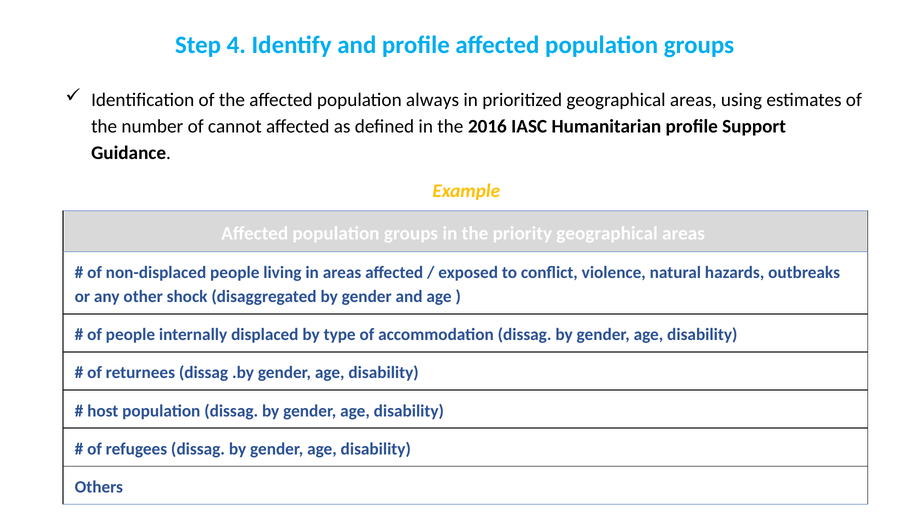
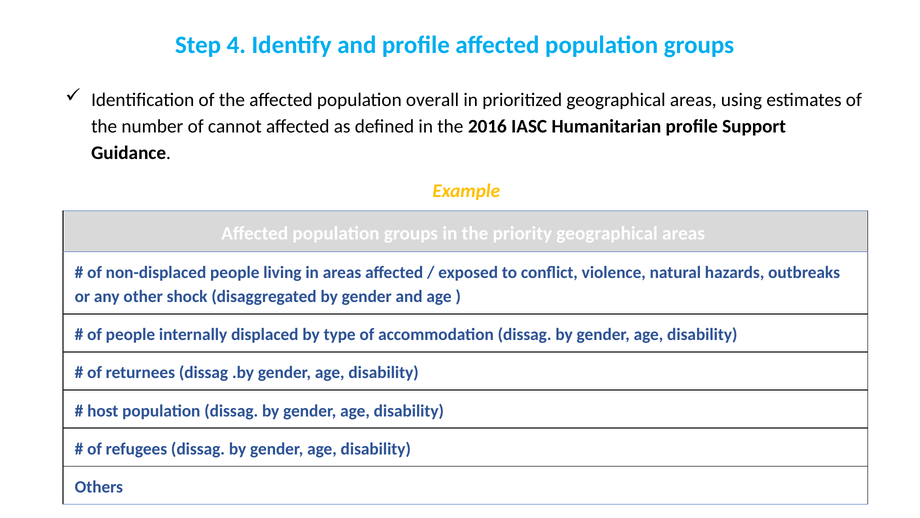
always: always -> overall
